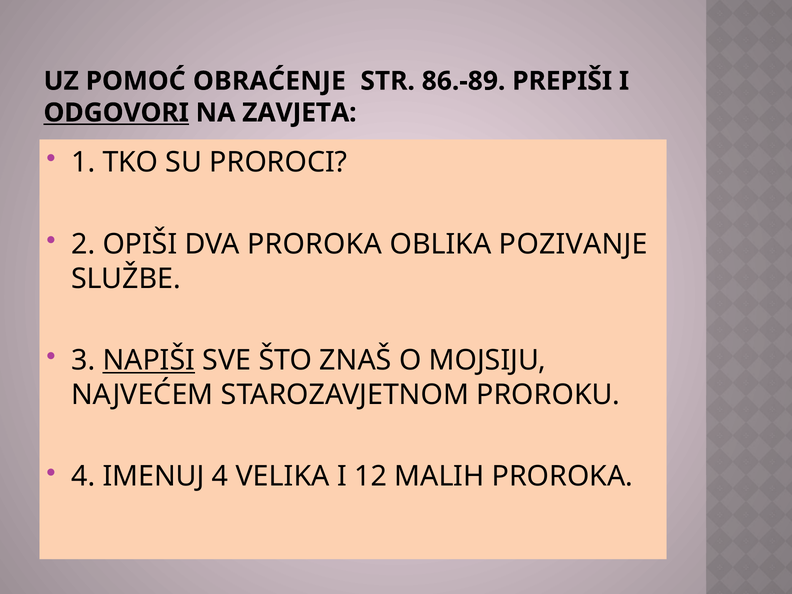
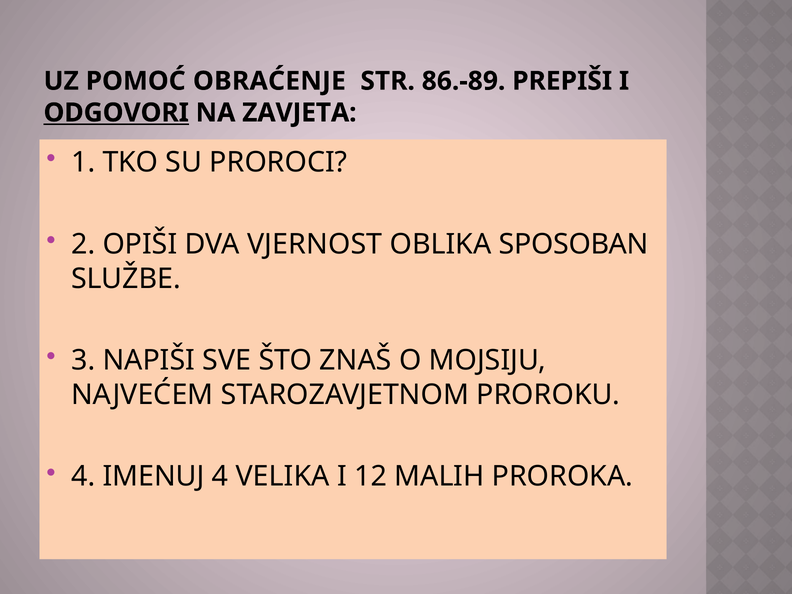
DVA PROROKA: PROROKA -> VJERNOST
POZIVANJE: POZIVANJE -> SPOSOBAN
NAPIŠI underline: present -> none
